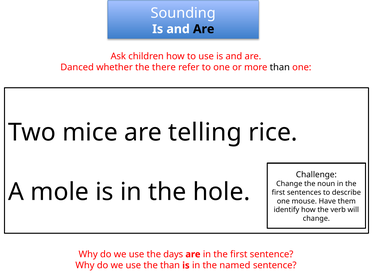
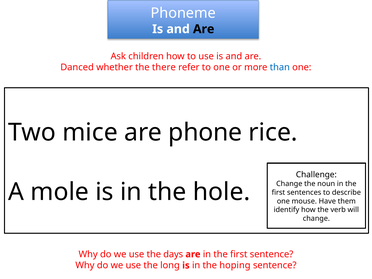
Sounding: Sounding -> Phoneme
than at (280, 67) colour: black -> blue
telling: telling -> phone
the than: than -> long
named: named -> hoping
